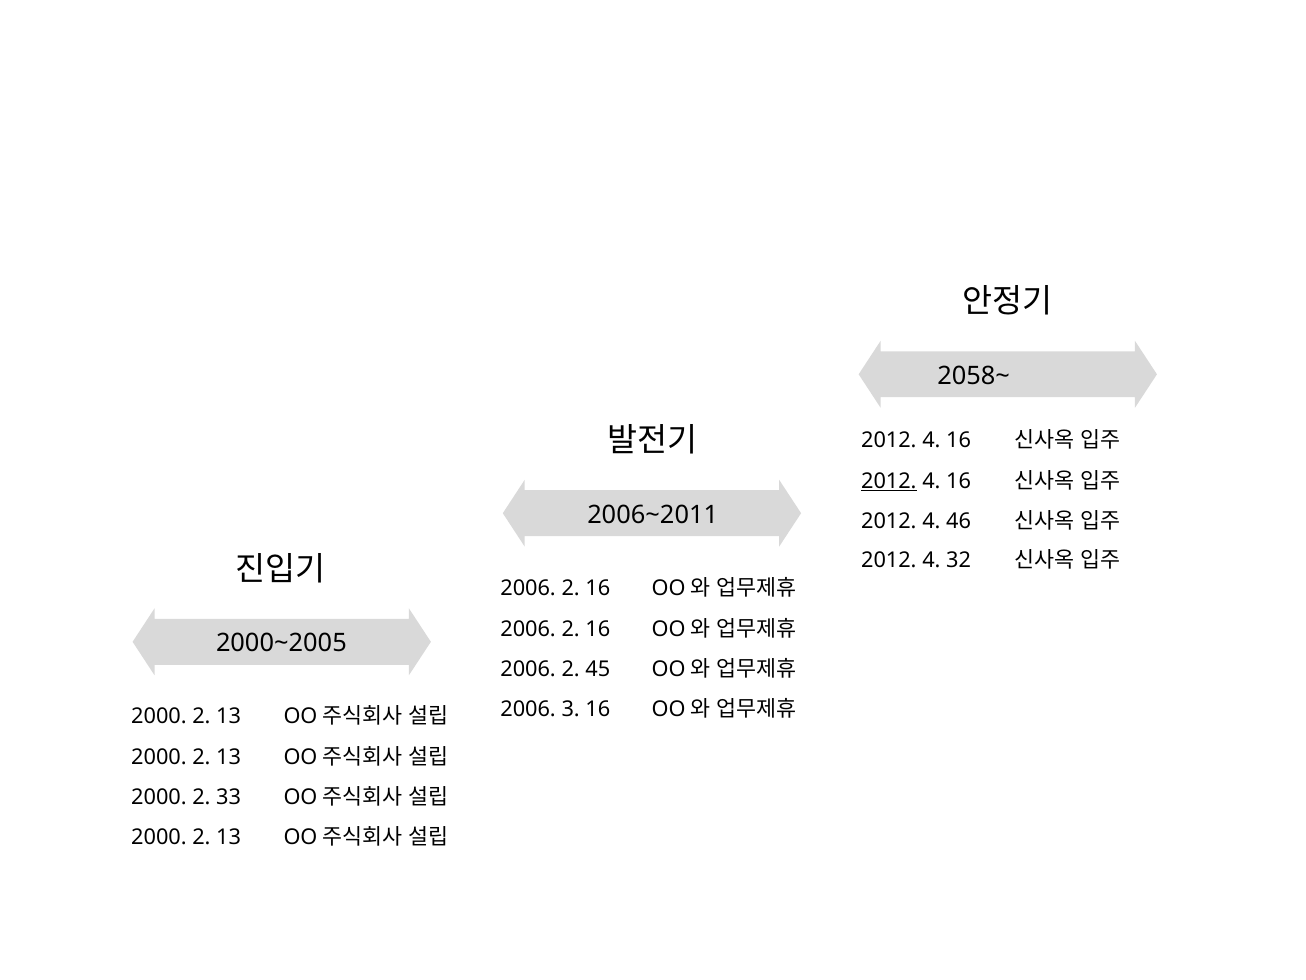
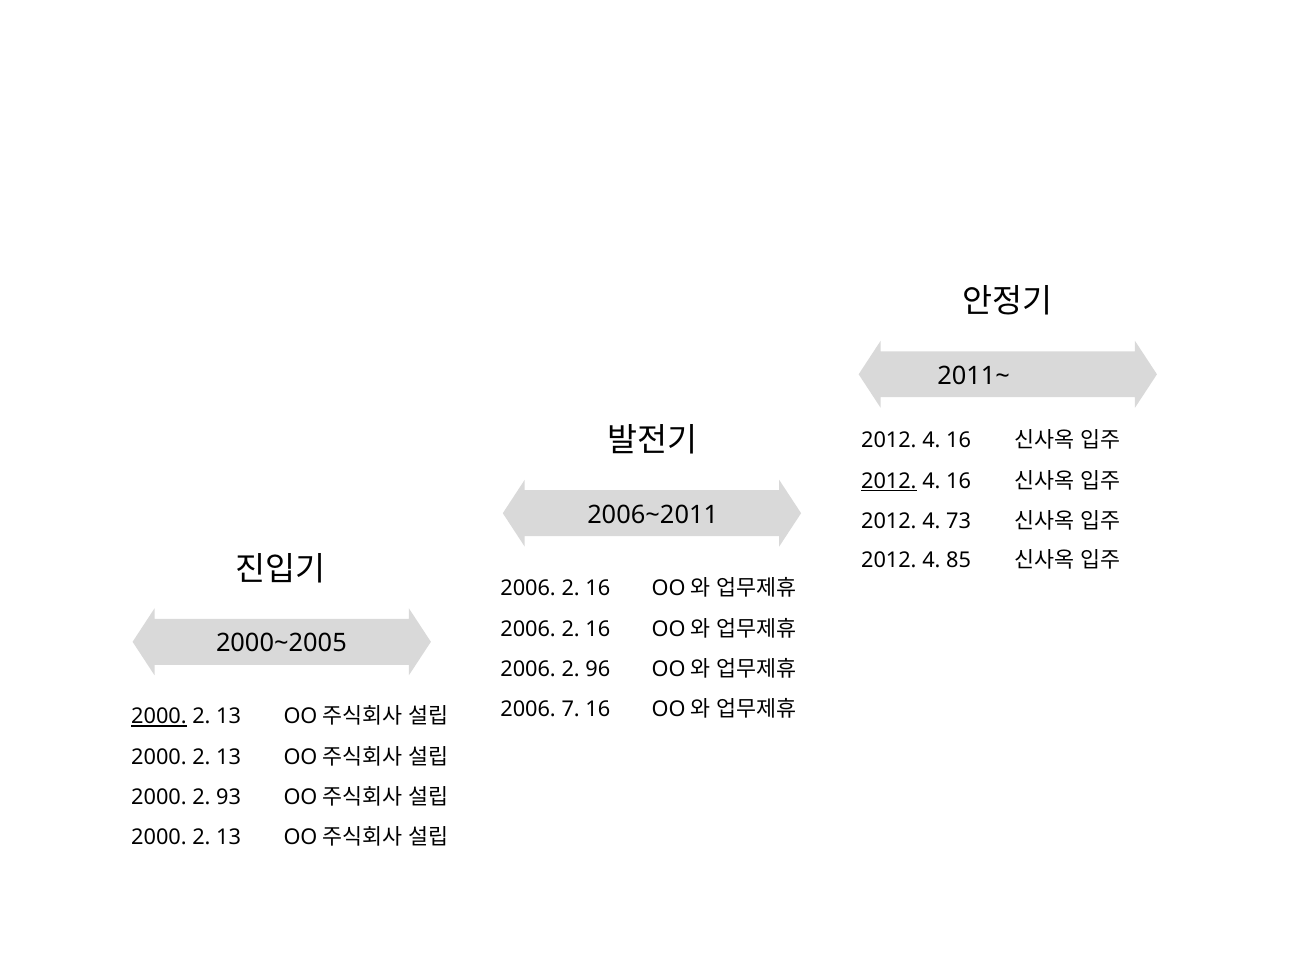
2058~: 2058~ -> 2011~
46: 46 -> 73
32: 32 -> 85
45: 45 -> 96
3: 3 -> 7
2000 at (159, 716) underline: none -> present
33: 33 -> 93
